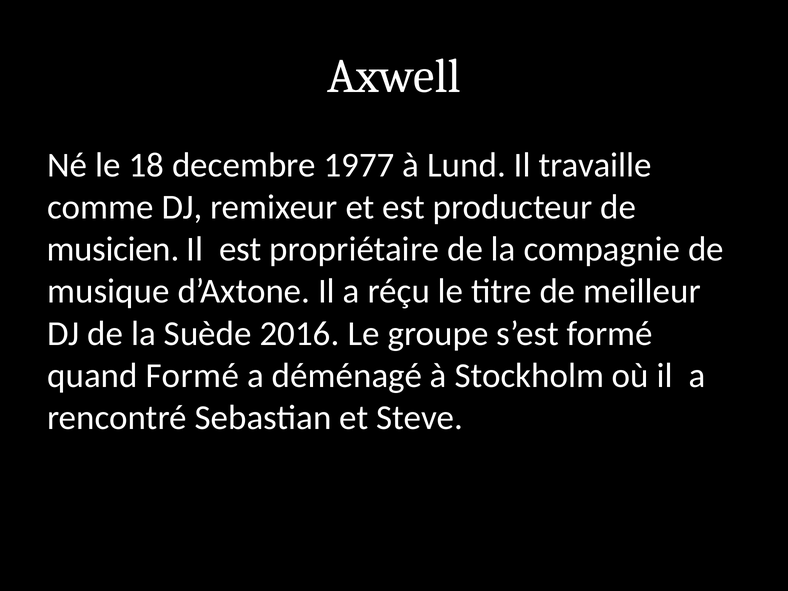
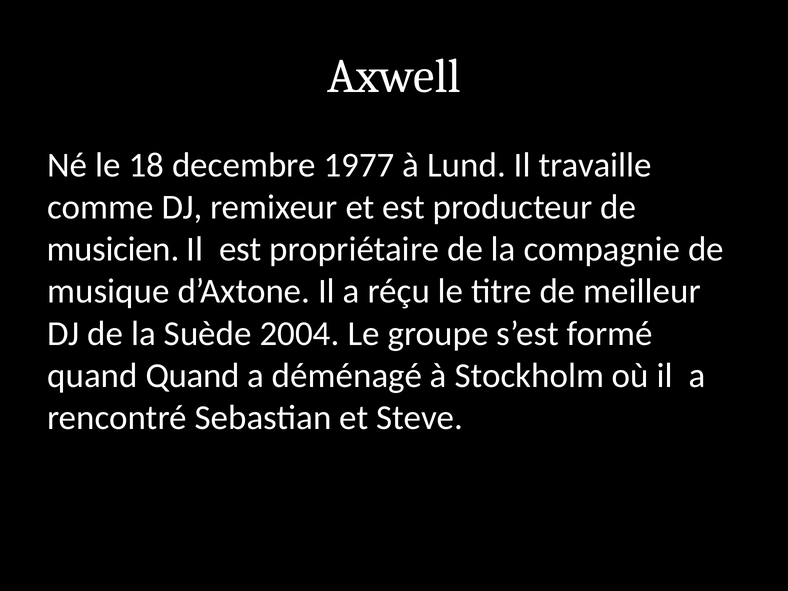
2016: 2016 -> 2004
quand Formé: Formé -> Quand
